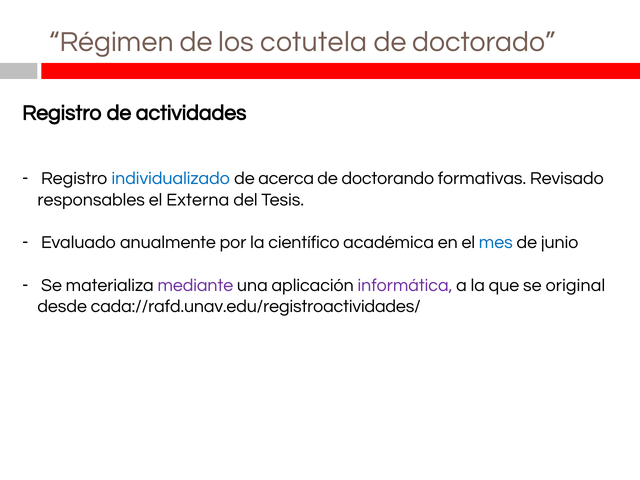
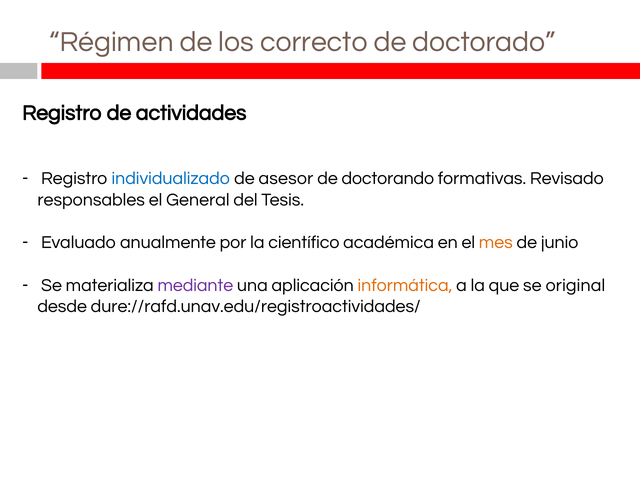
cotutela: cotutela -> correcto
acerca: acerca -> asesor
Externa: Externa -> General
mes colour: blue -> orange
informática colour: purple -> orange
cada://rafd.unav.edu/registroactividades/: cada://rafd.unav.edu/registroactividades/ -> dure://rafd.unav.edu/registroactividades/
